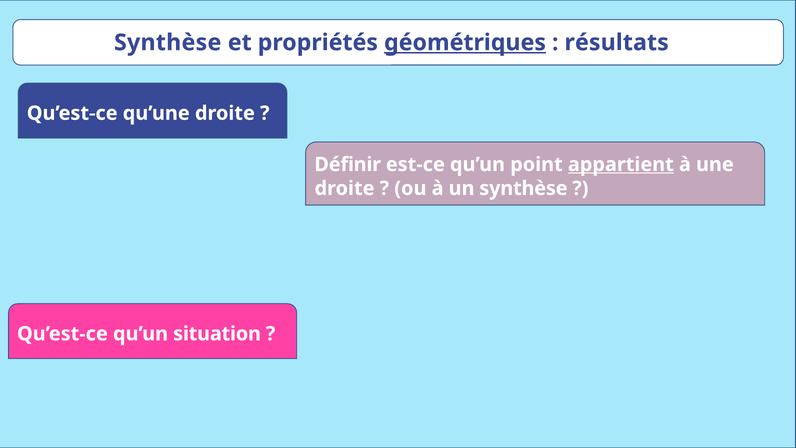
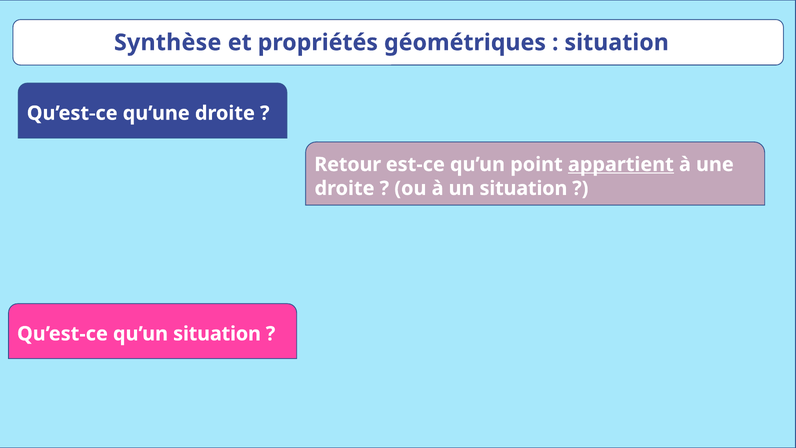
géométriques underline: present -> none
résultats at (617, 43): résultats -> situation
Définir: Définir -> Retour
un synthèse: synthèse -> situation
